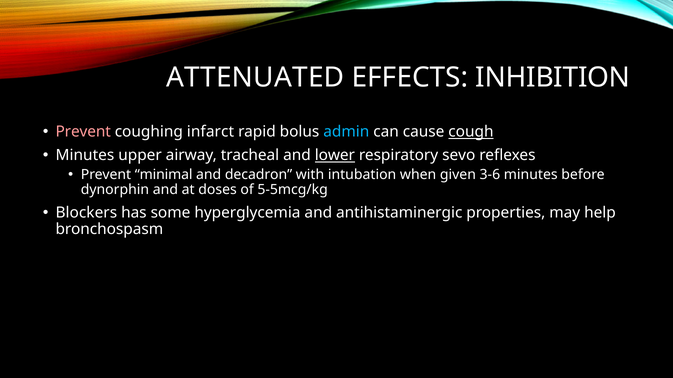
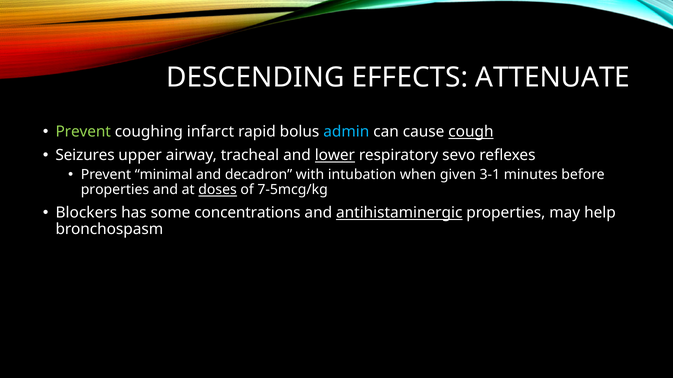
ATTENUATED: ATTENUATED -> DESCENDING
INHIBITION: INHIBITION -> ATTENUATE
Prevent at (83, 132) colour: pink -> light green
Minutes at (85, 156): Minutes -> Seizures
3-6: 3-6 -> 3-1
dynorphin at (115, 190): dynorphin -> properties
doses underline: none -> present
5-5mcg/kg: 5-5mcg/kg -> 7-5mcg/kg
hyperglycemia: hyperglycemia -> concentrations
antihistaminergic underline: none -> present
